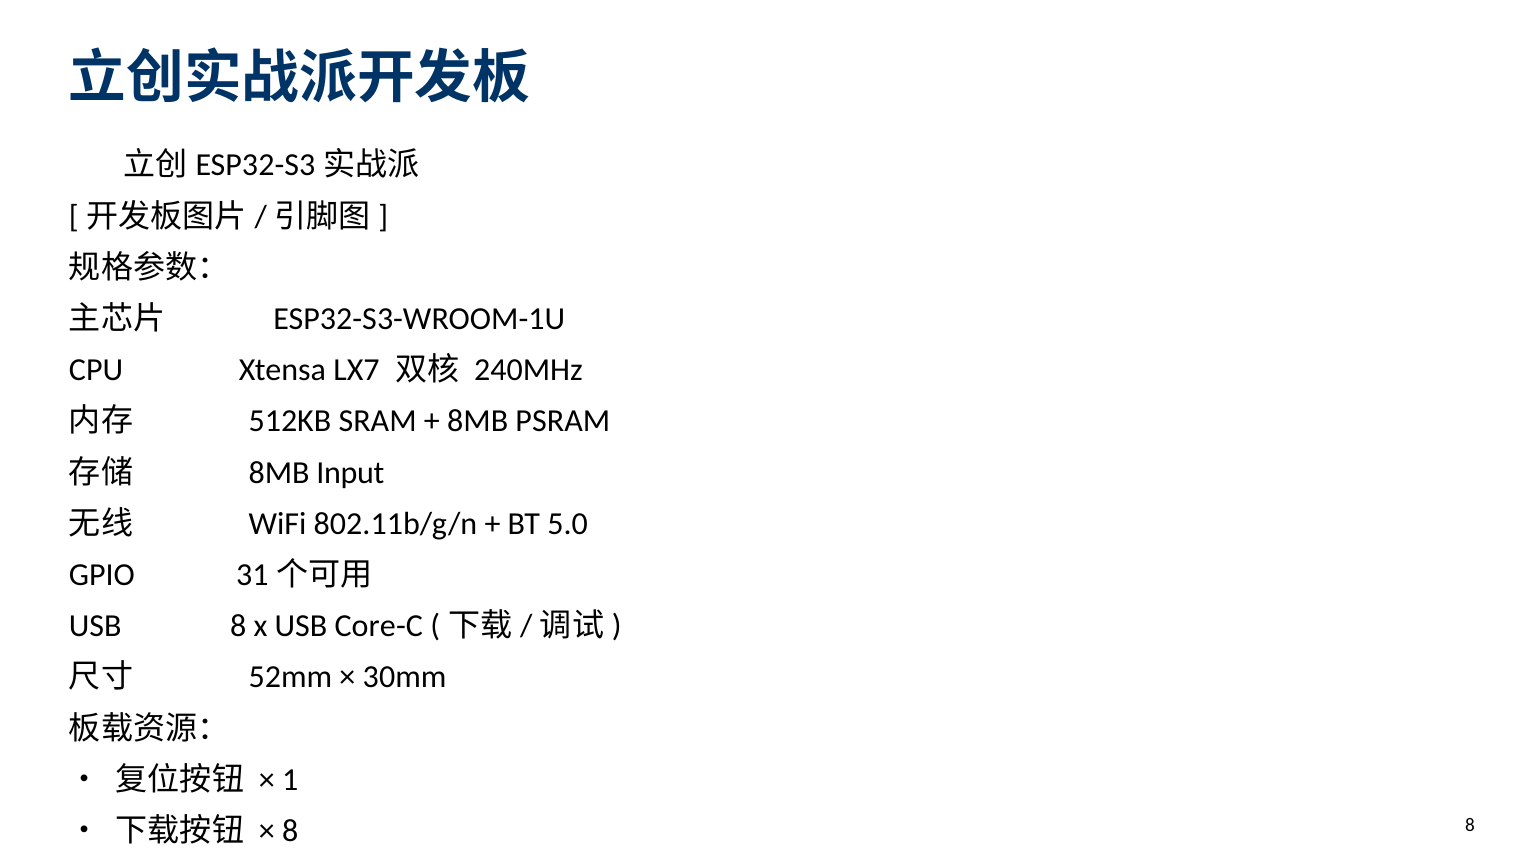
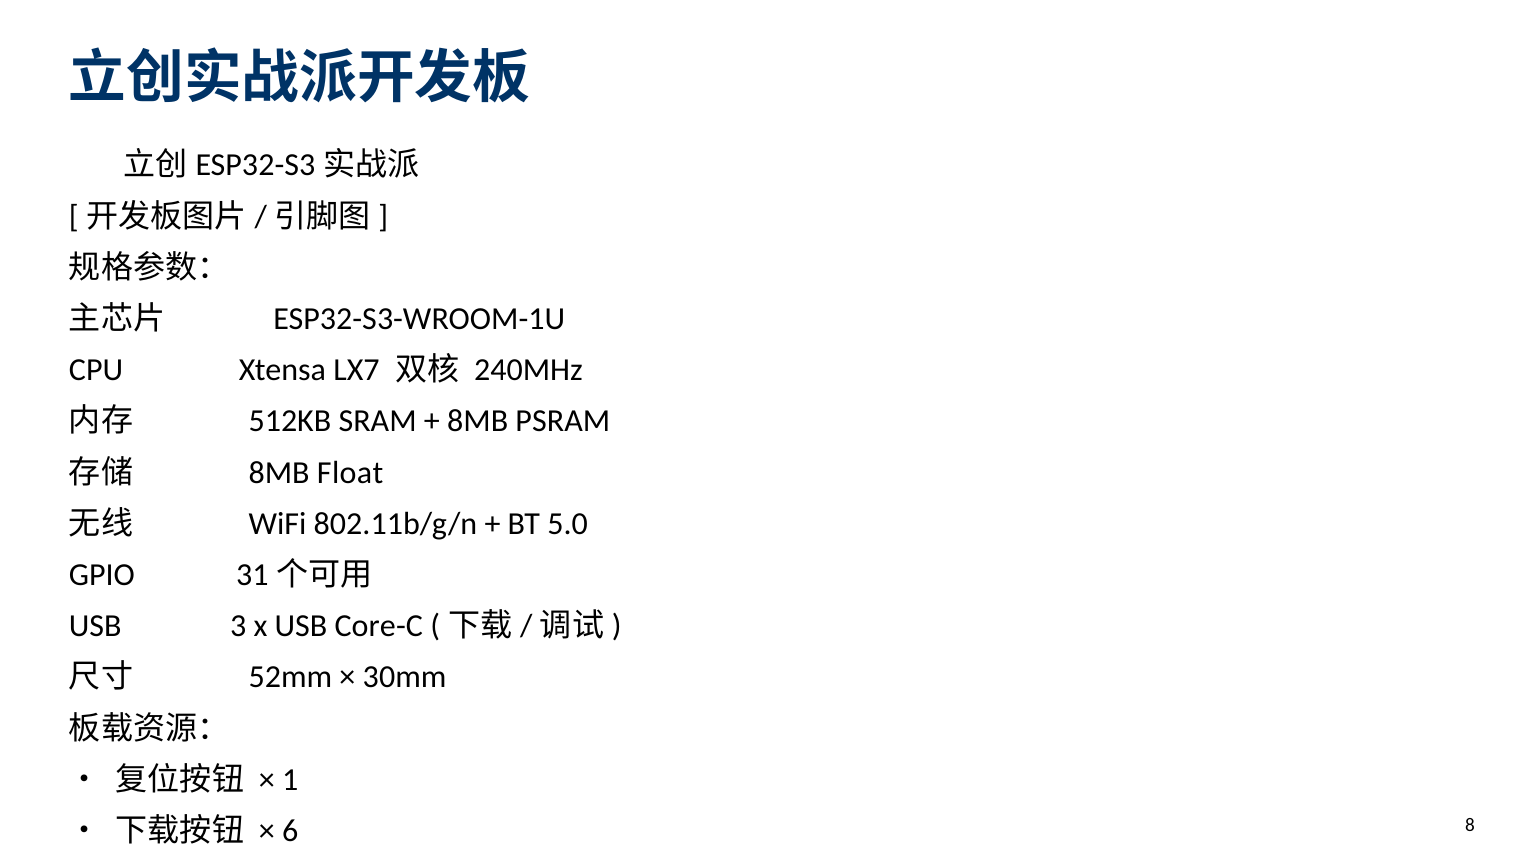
Input: Input -> Float
USB 8: 8 -> 3
8 at (290, 832): 8 -> 6
